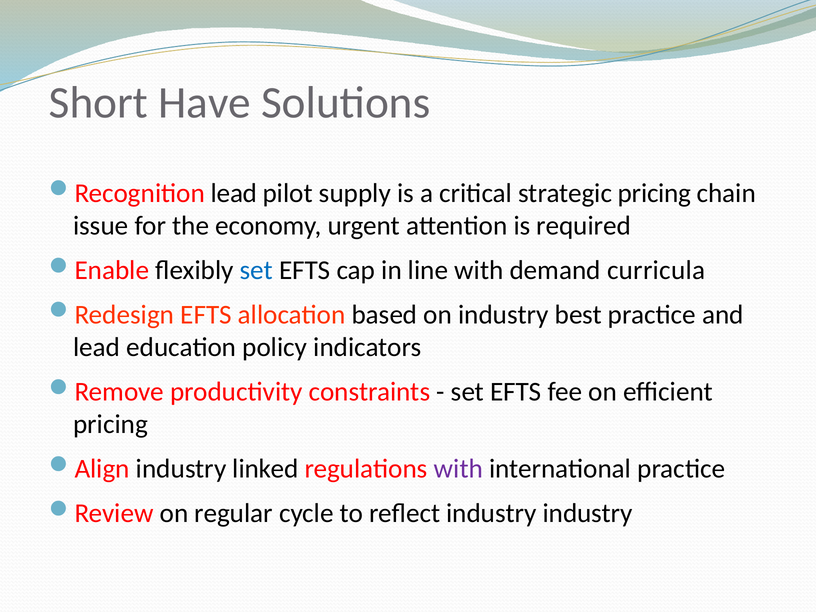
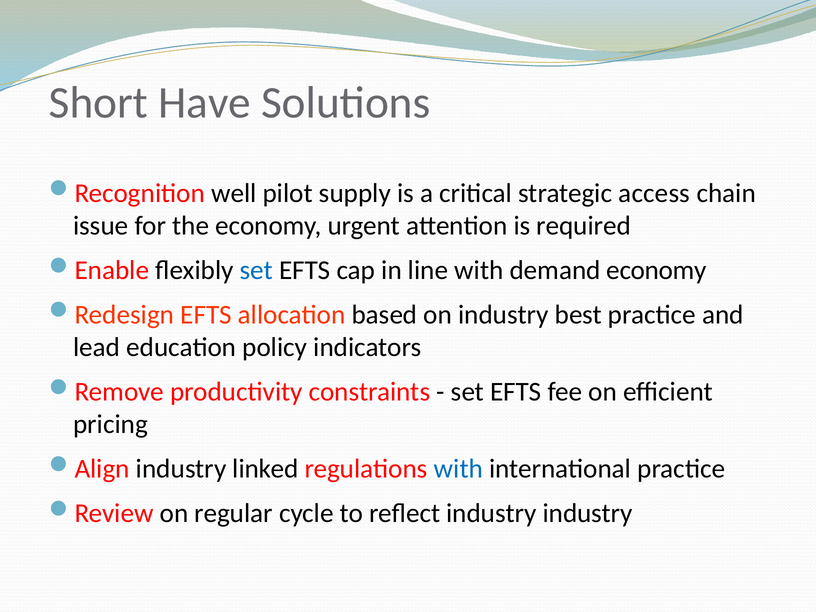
Recognition lead: lead -> well
strategic pricing: pricing -> access
demand curricula: curricula -> economy
with at (458, 469) colour: purple -> blue
